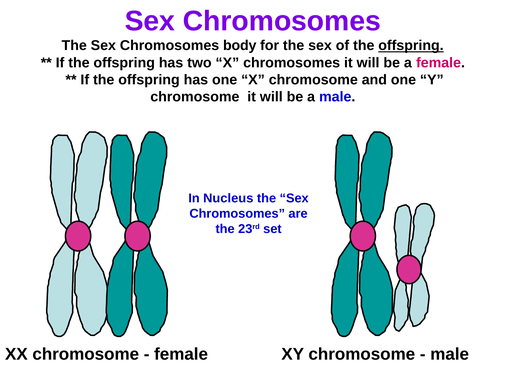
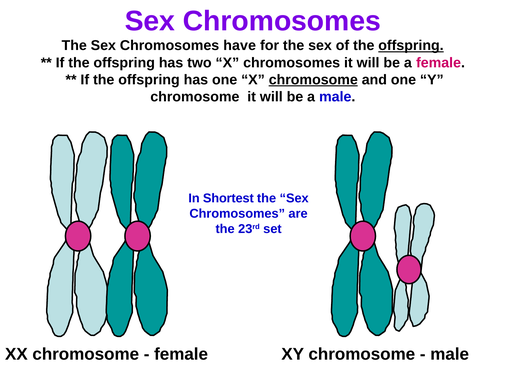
body: body -> have
chromosome at (313, 80) underline: none -> present
Nucleus: Nucleus -> Shortest
